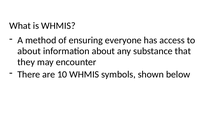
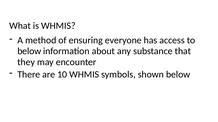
about at (29, 51): about -> below
